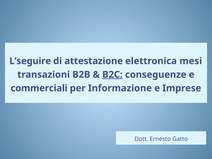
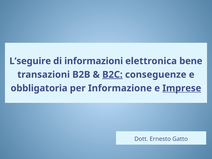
attestazione: attestazione -> informazioni
mesi: mesi -> bene
commerciali: commerciali -> obbligatoria
Imprese underline: none -> present
